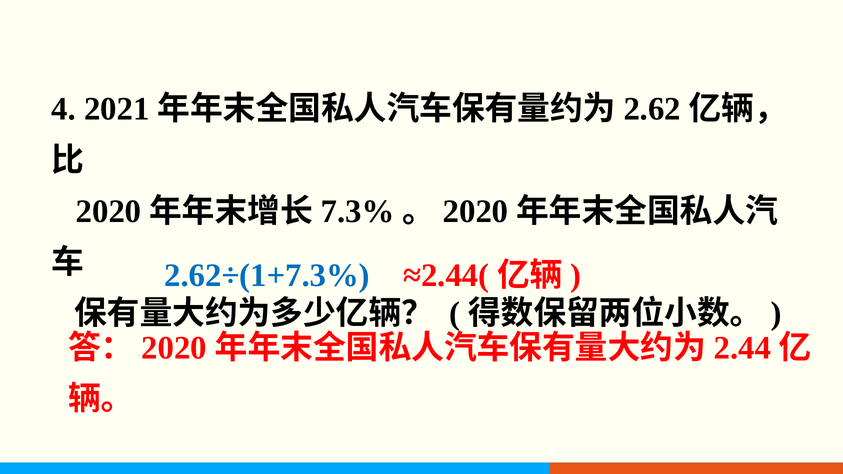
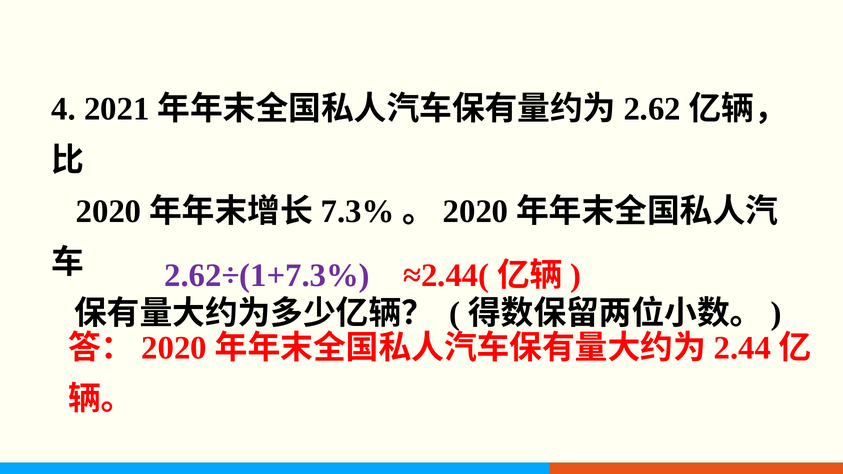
2.62÷(1+7.3% colour: blue -> purple
